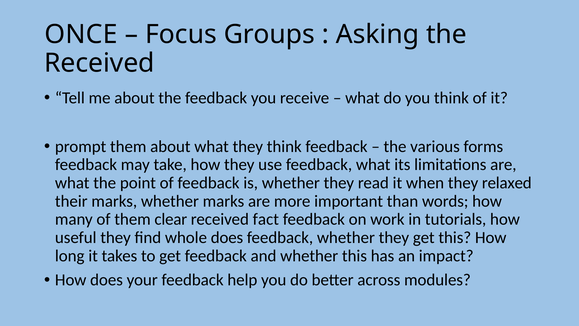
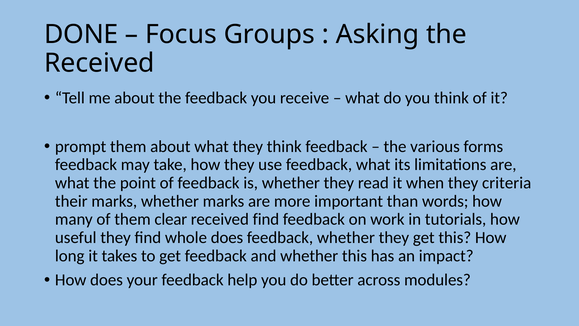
ONCE: ONCE -> DONE
relaxed: relaxed -> criteria
received fact: fact -> find
